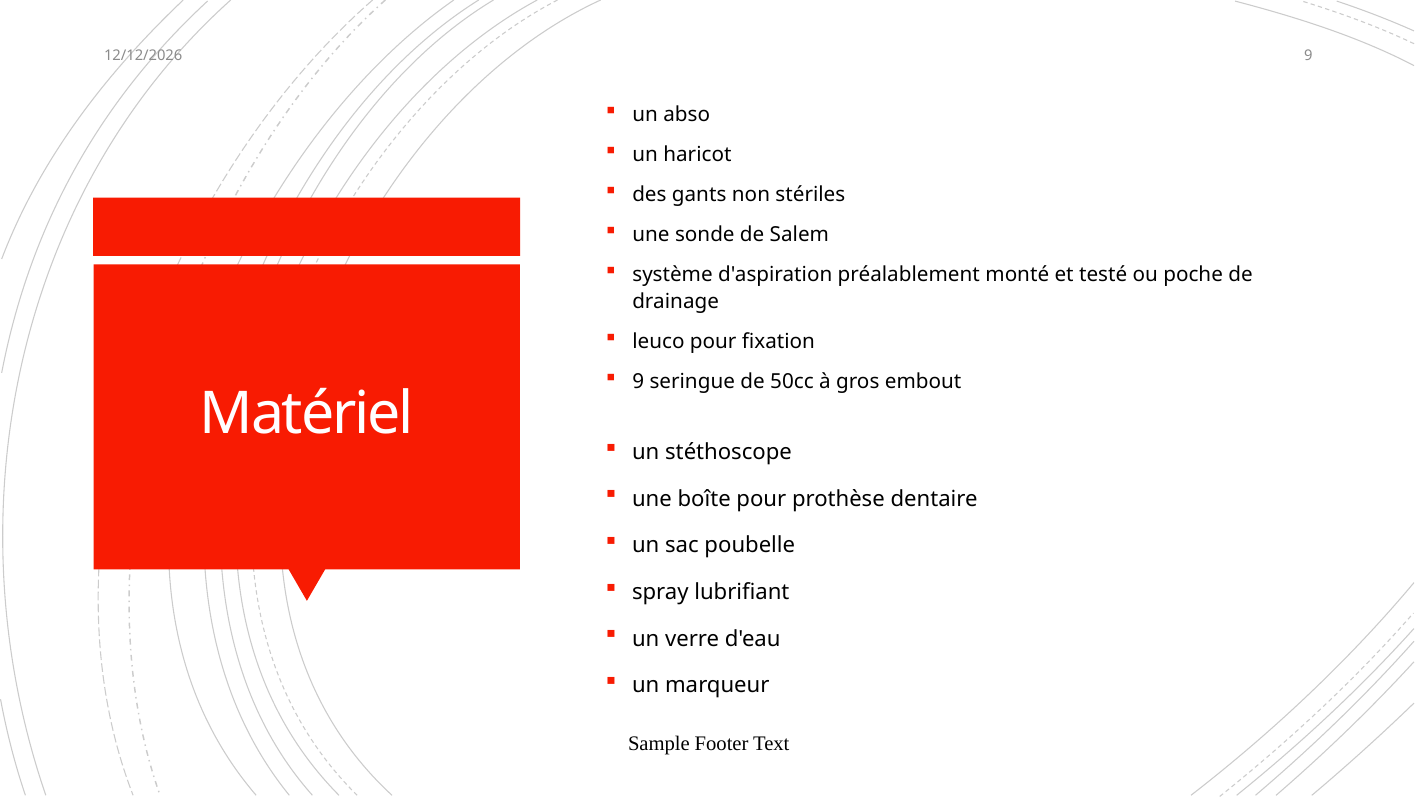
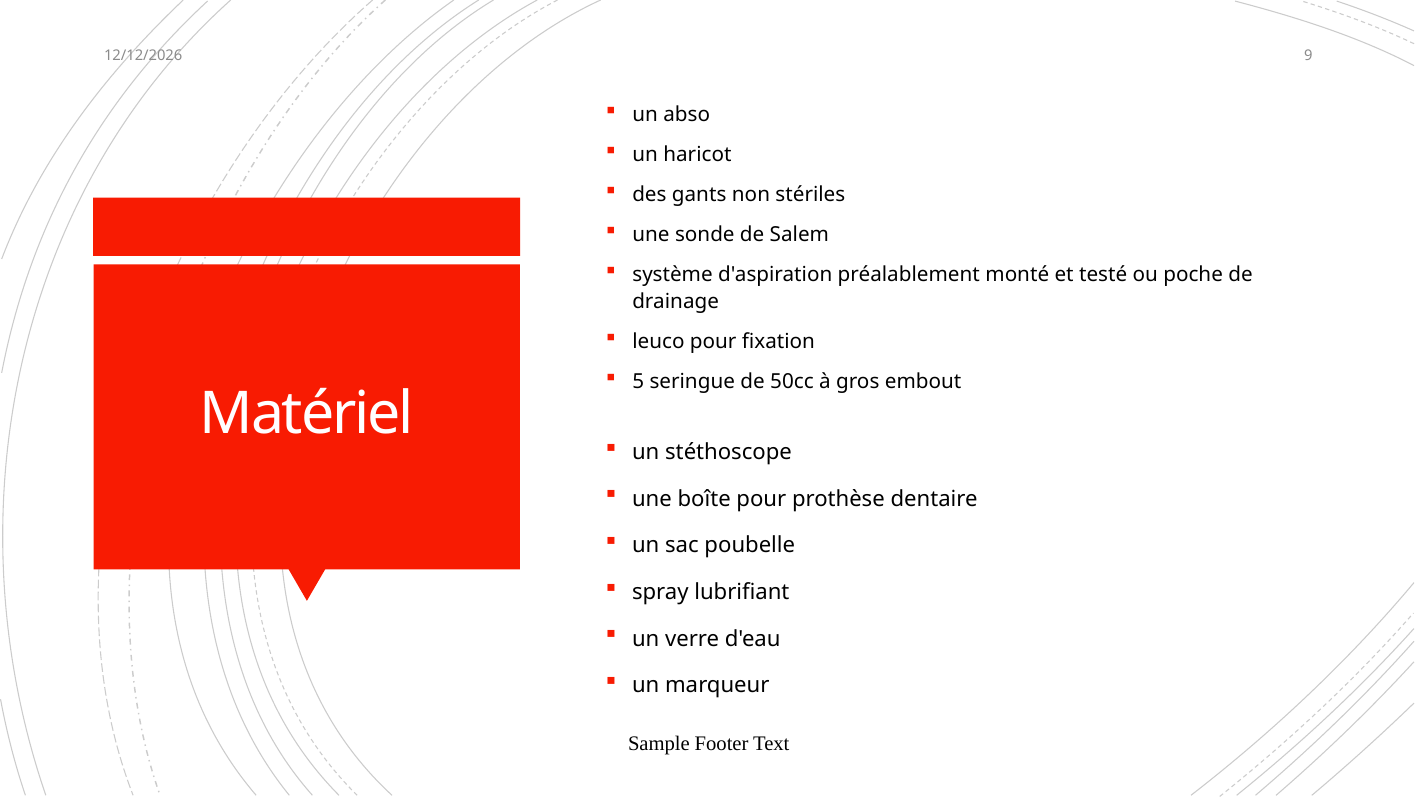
9 at (638, 381): 9 -> 5
